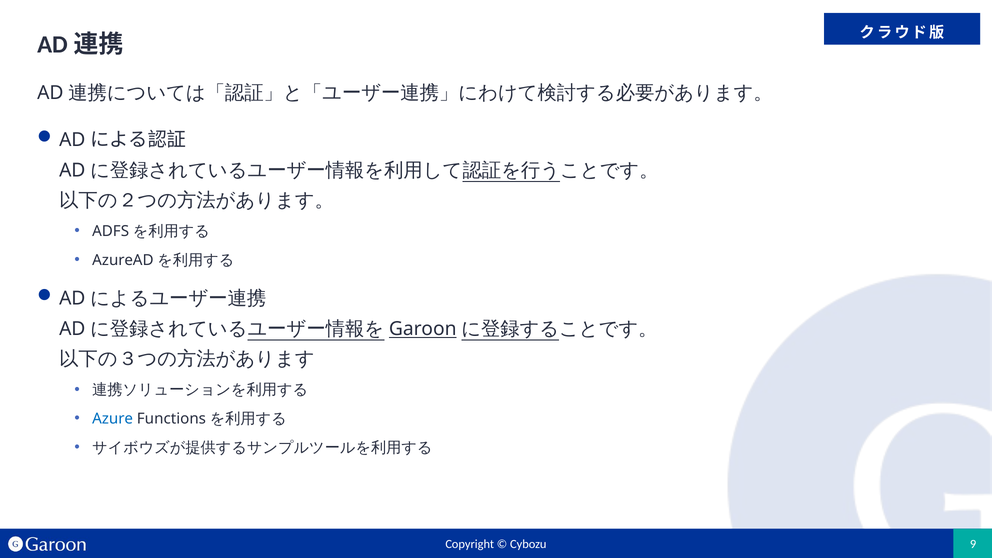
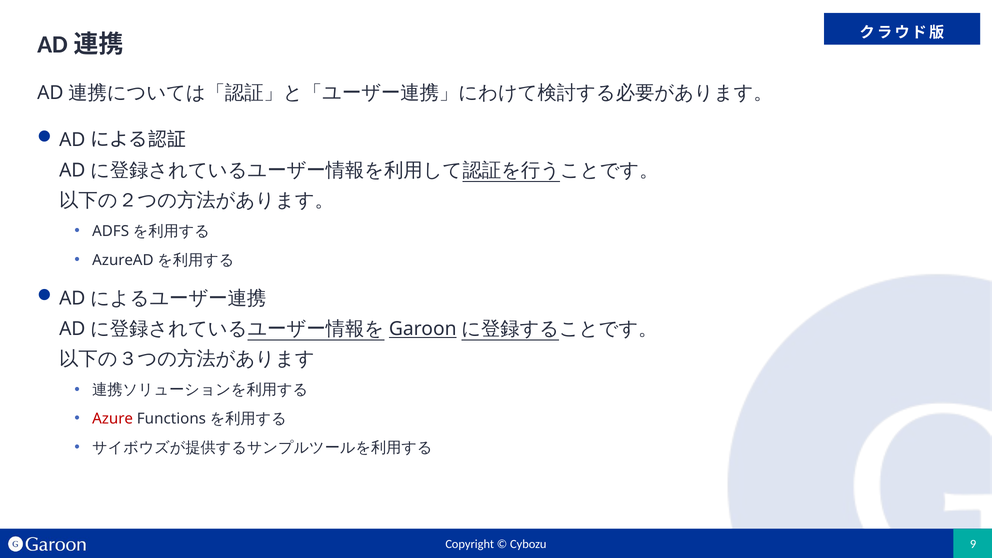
Azure colour: blue -> red
